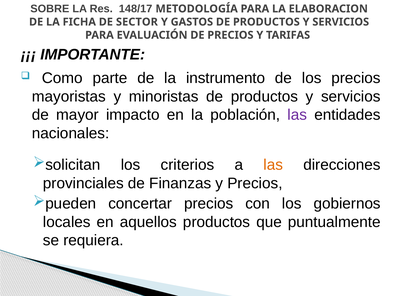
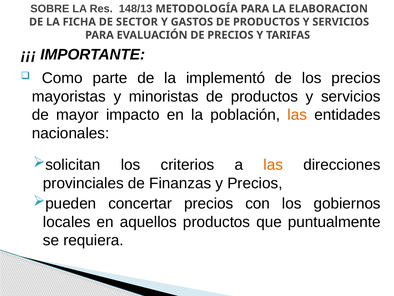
148/17: 148/17 -> 148/13
instrumento: instrumento -> implementó
las at (297, 115) colour: purple -> orange
